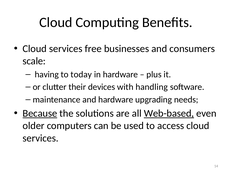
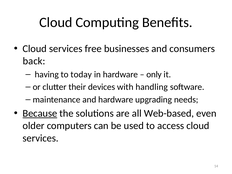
scale: scale -> back
plus: plus -> only
Web-based underline: present -> none
